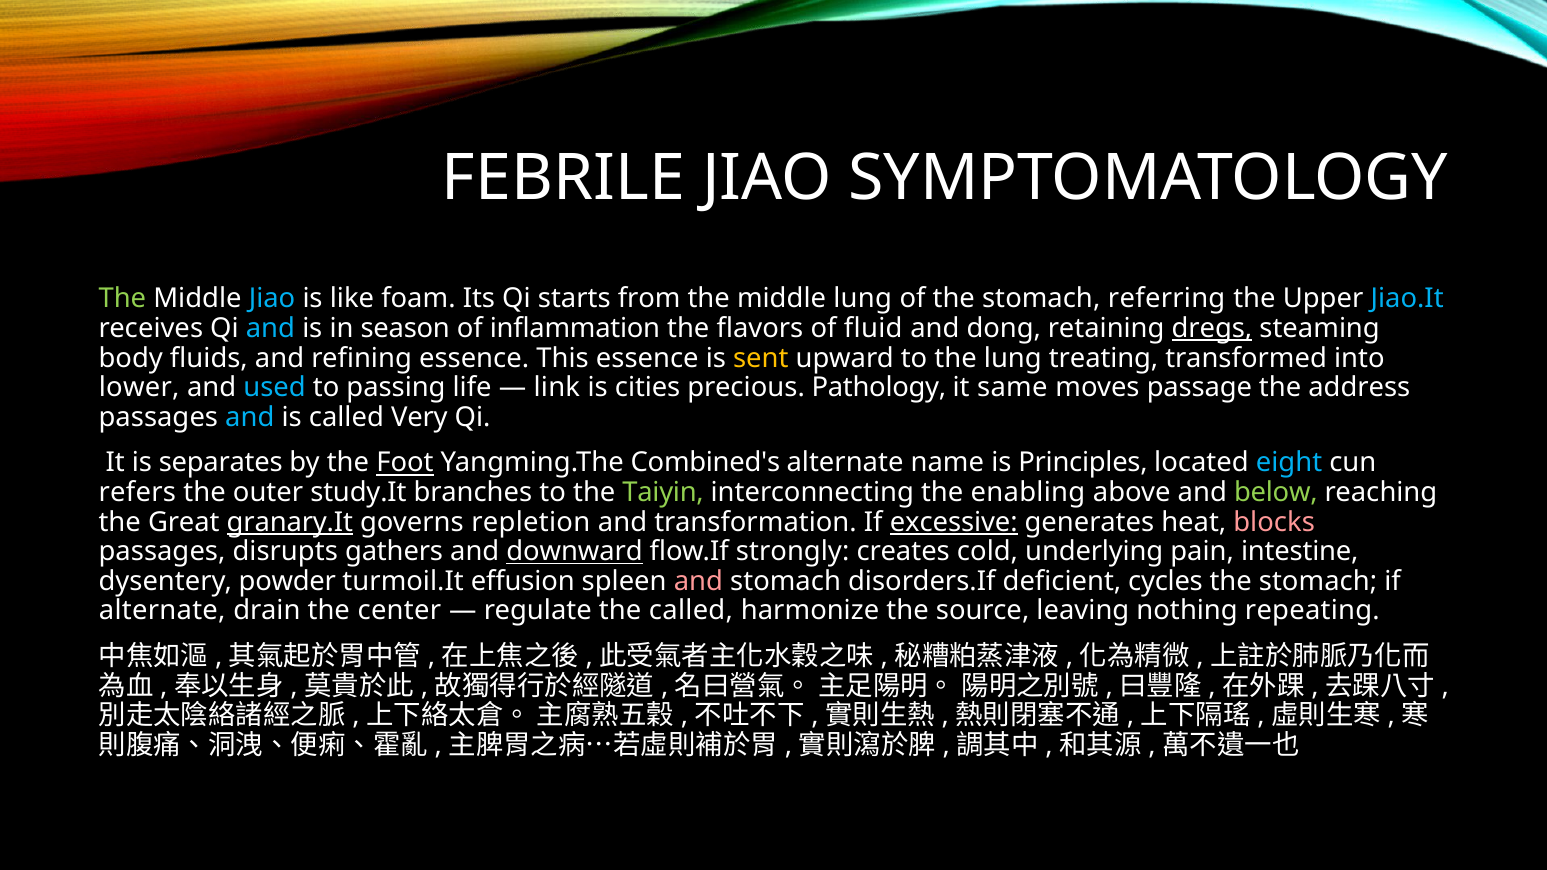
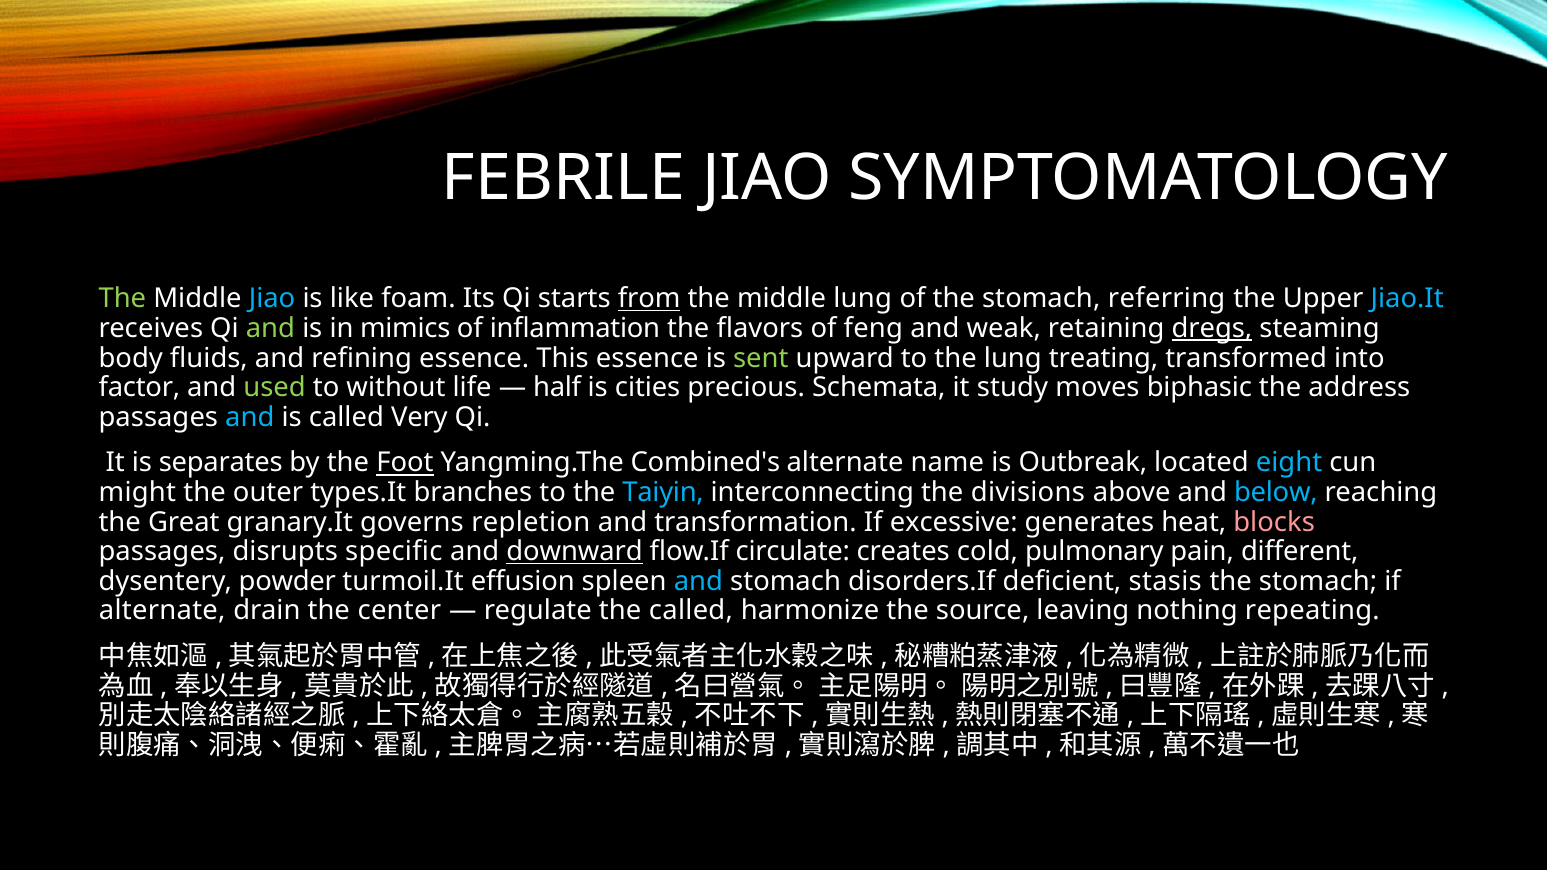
from underline: none -> present
and at (270, 328) colour: light blue -> light green
season: season -> mimics
fluid: fluid -> feng
dong: dong -> weak
sent colour: yellow -> light green
lower: lower -> factor
used colour: light blue -> light green
passing: passing -> without
link: link -> half
Pathology: Pathology -> Schemata
same: same -> study
passage: passage -> biphasic
Principles: Principles -> Outbreak
refers: refers -> might
study.It: study.It -> types.It
Taiyin colour: light green -> light blue
enabling: enabling -> divisions
below colour: light green -> light blue
granary.It underline: present -> none
excessive underline: present -> none
gathers: gathers -> specific
strongly: strongly -> circulate
underlying: underlying -> pulmonary
intestine: intestine -> different
and at (698, 581) colour: pink -> light blue
cycles: cycles -> stasis
